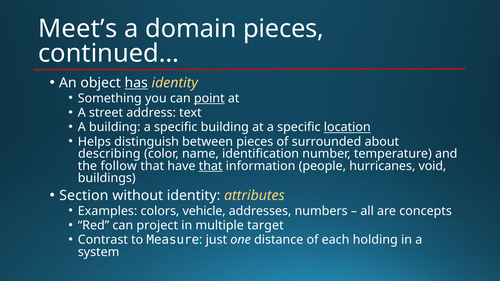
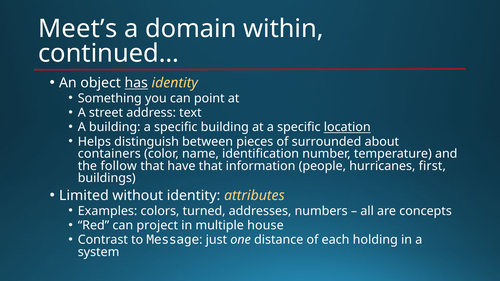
domain pieces: pieces -> within
point underline: present -> none
describing: describing -> containers
that at (211, 166) underline: present -> none
void: void -> first
Section: Section -> Limited
vehicle: vehicle -> turned
target: target -> house
Measure: Measure -> Message
